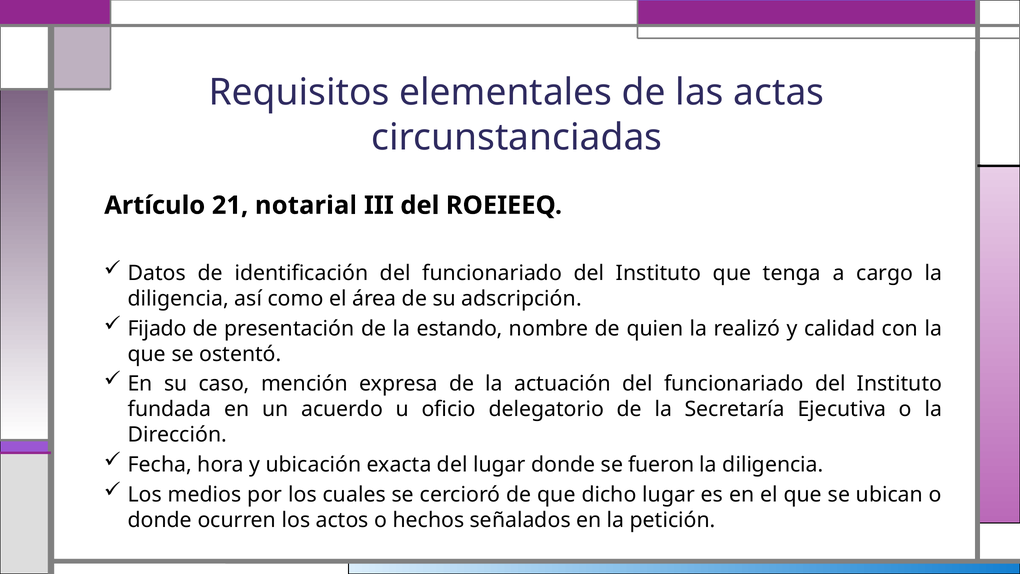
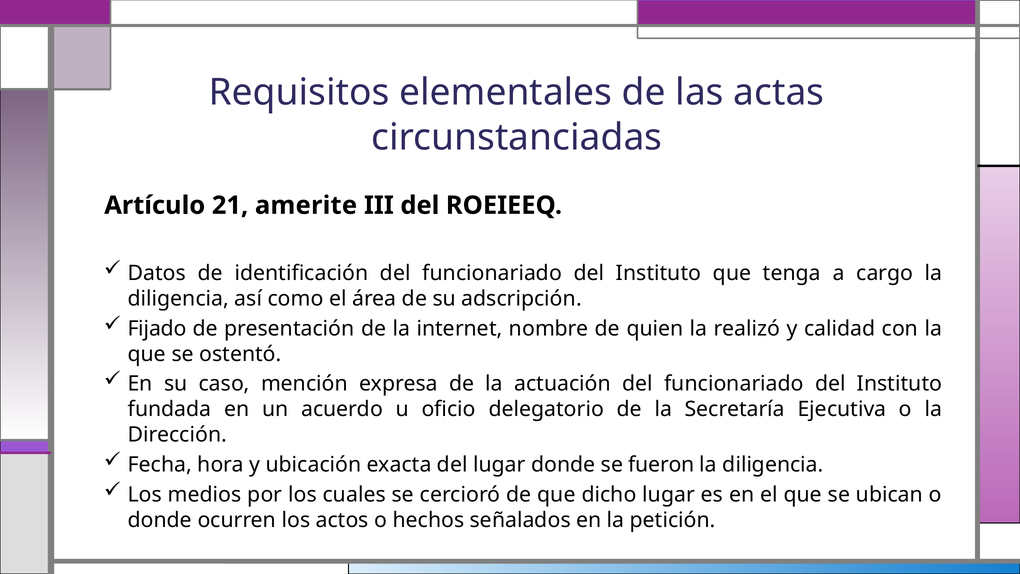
notarial: notarial -> amerite
estando: estando -> internet
